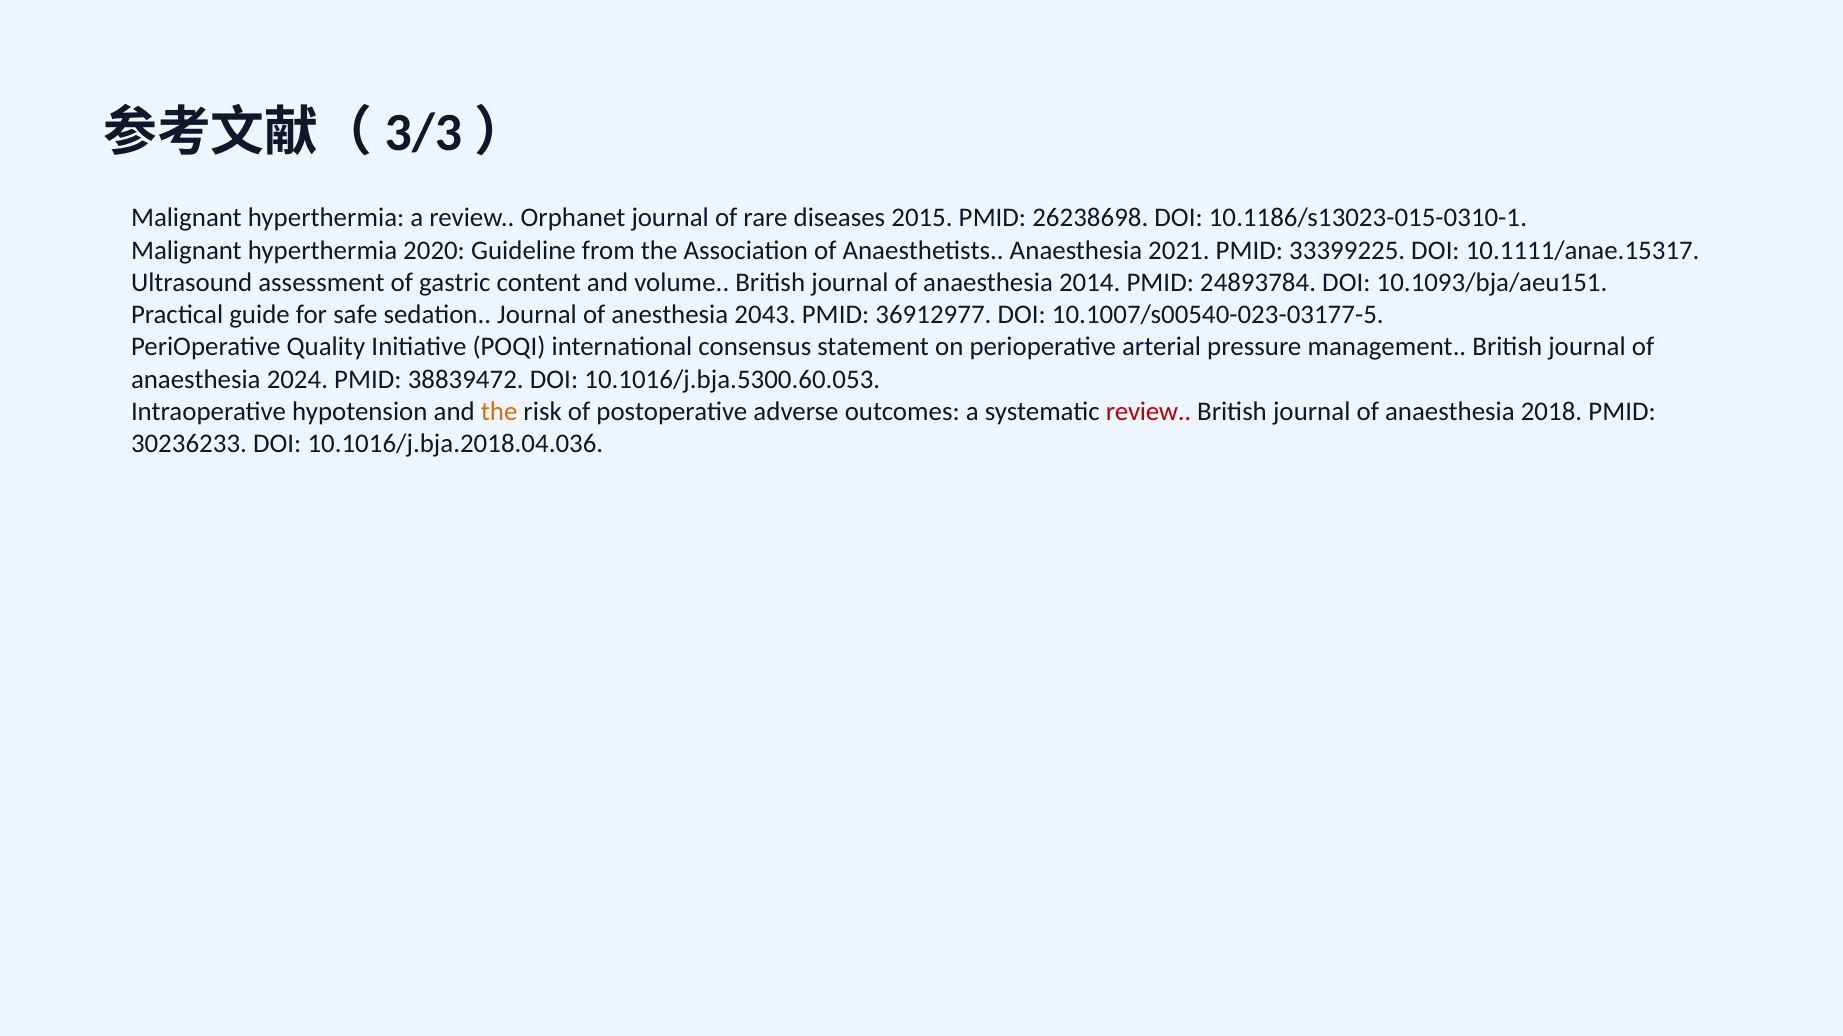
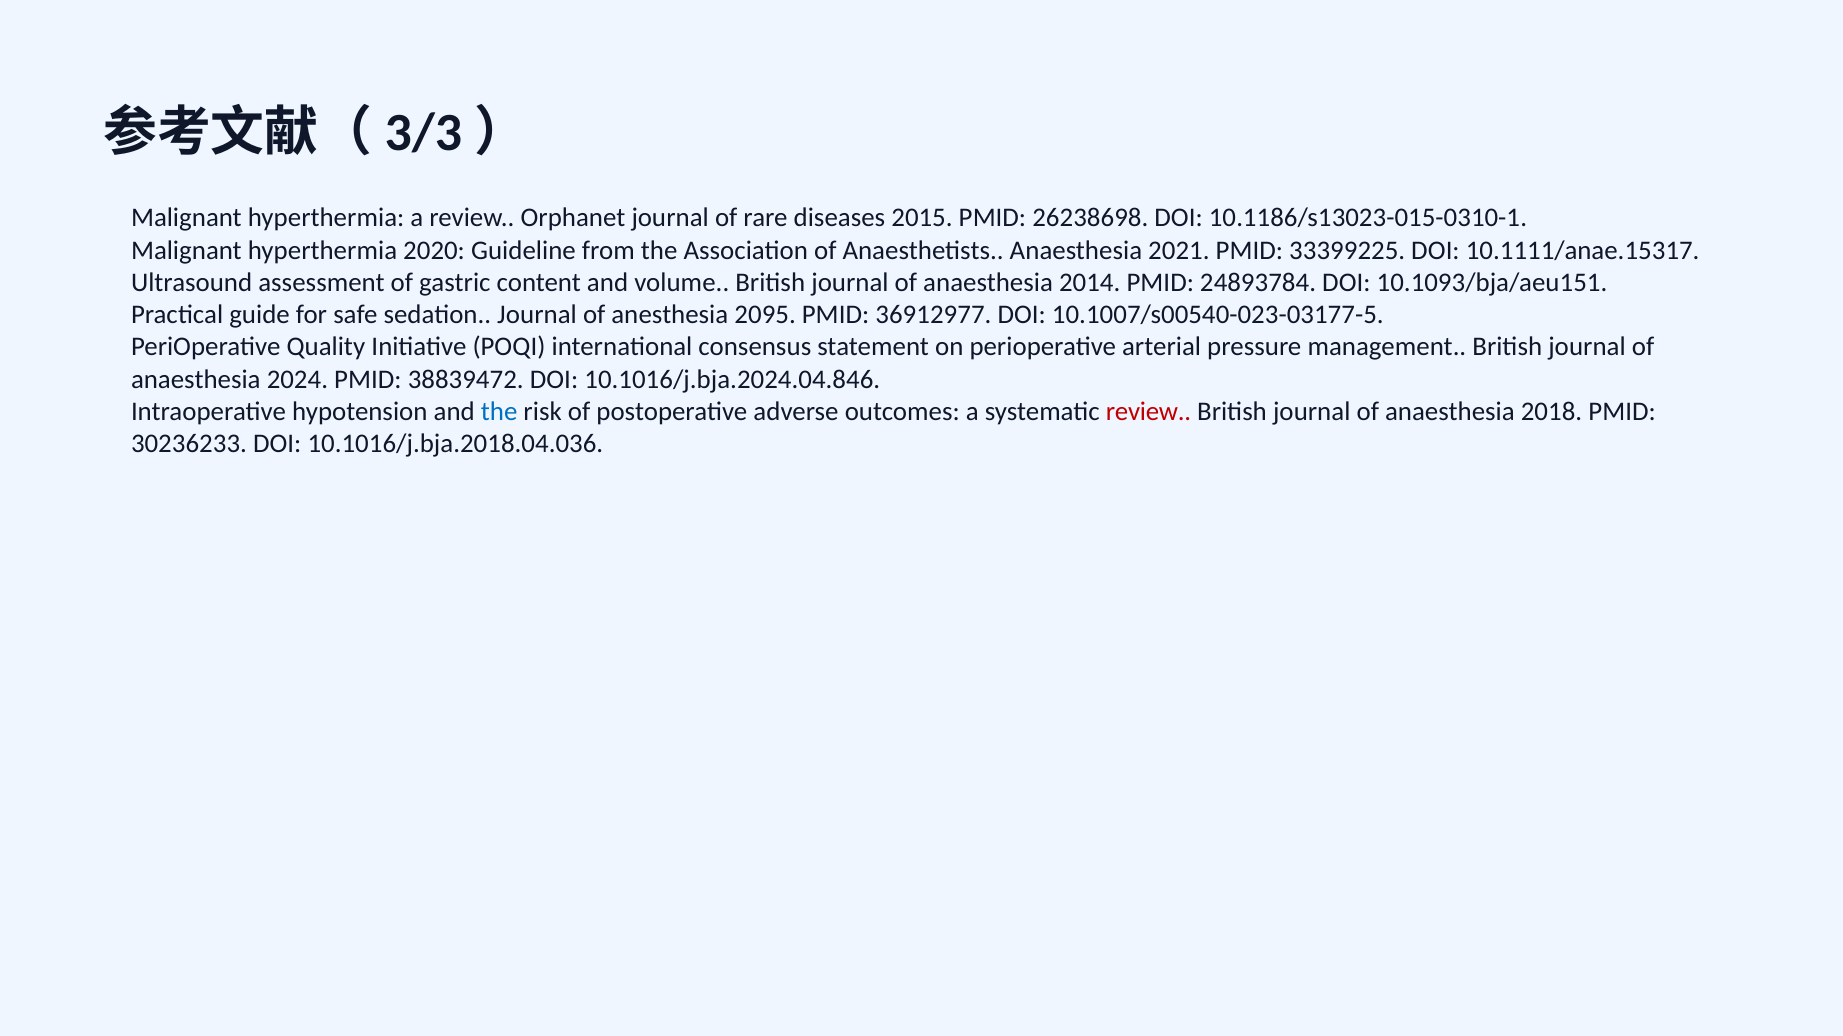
2043: 2043 -> 2095
10.1016/j.bja.5300.60.053: 10.1016/j.bja.5300.60.053 -> 10.1016/j.bja.2024.04.846
the at (499, 412) colour: orange -> blue
